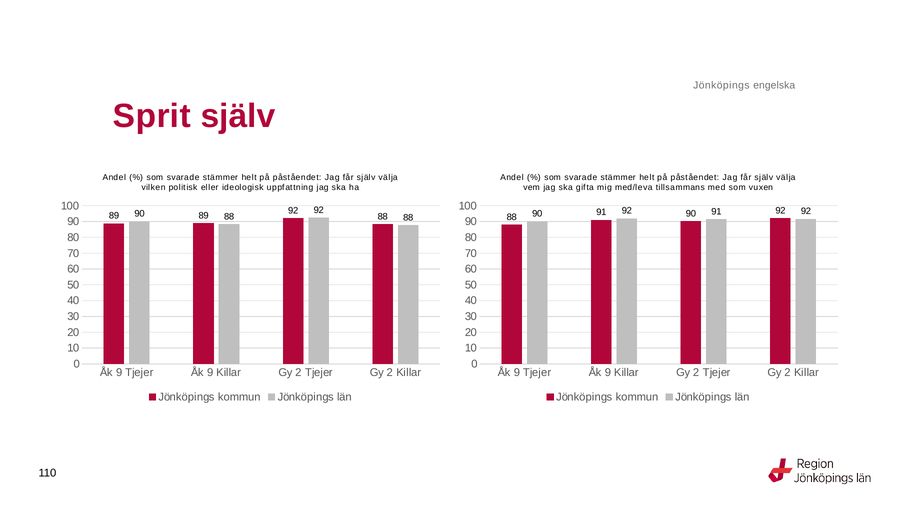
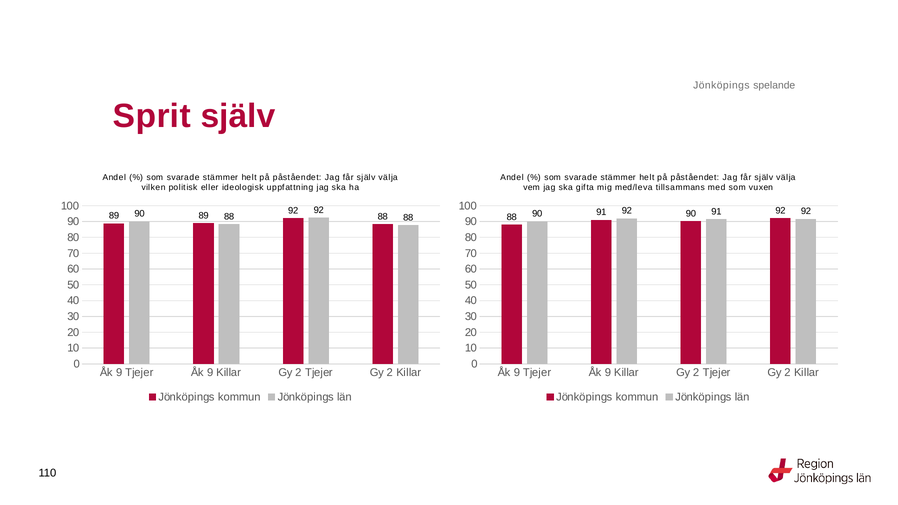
engelska: engelska -> spelande
